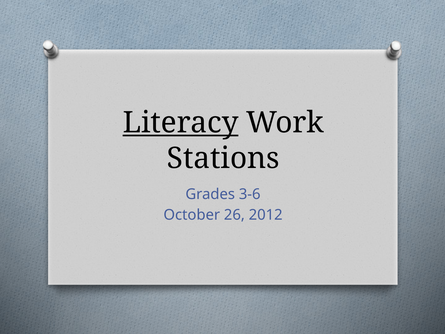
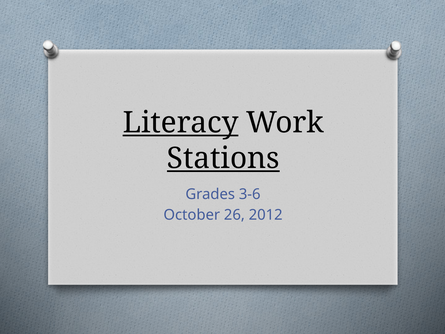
Stations underline: none -> present
